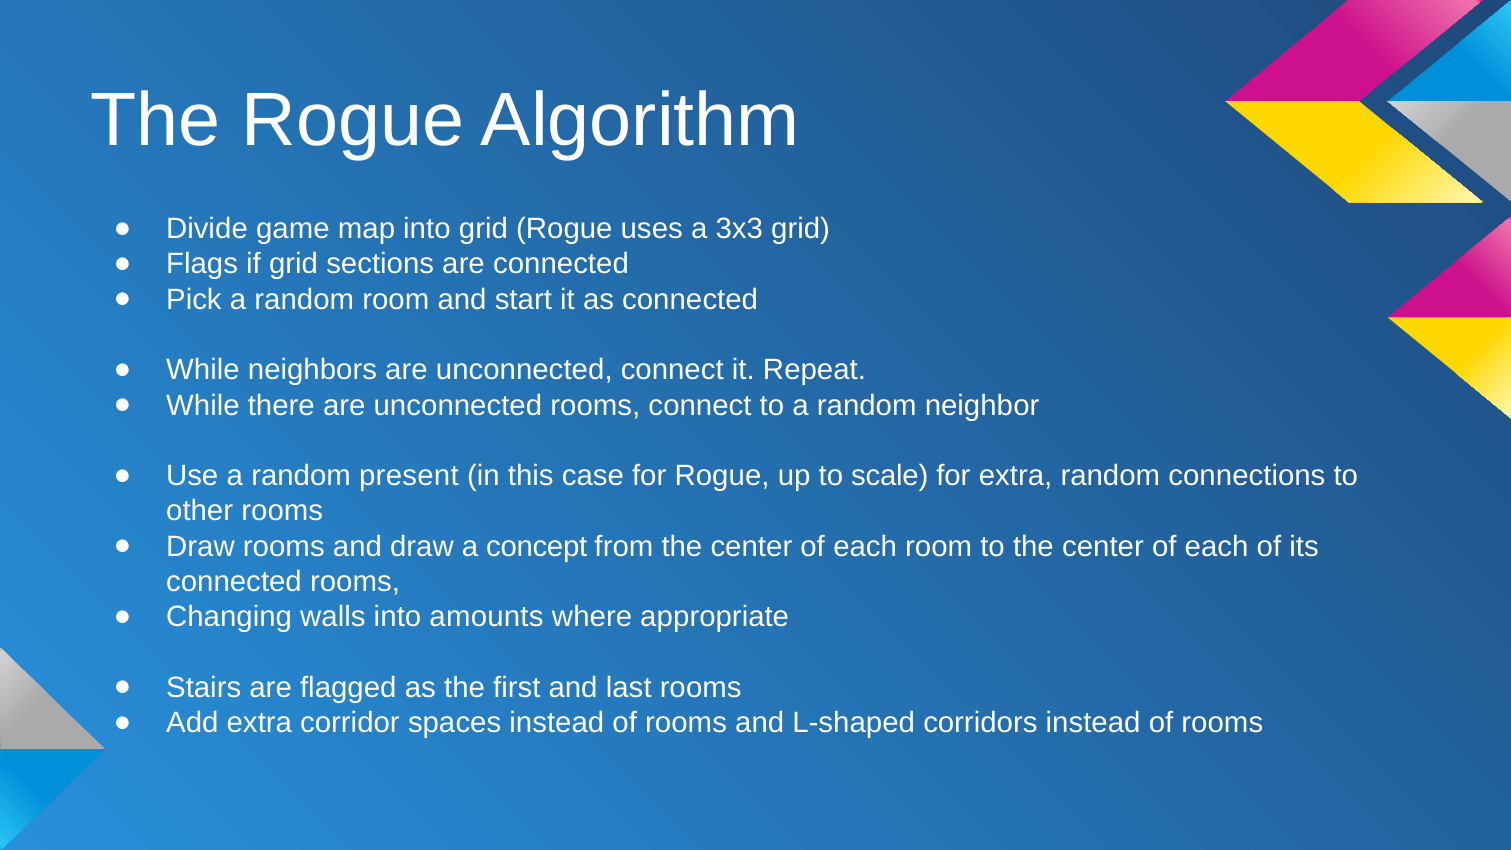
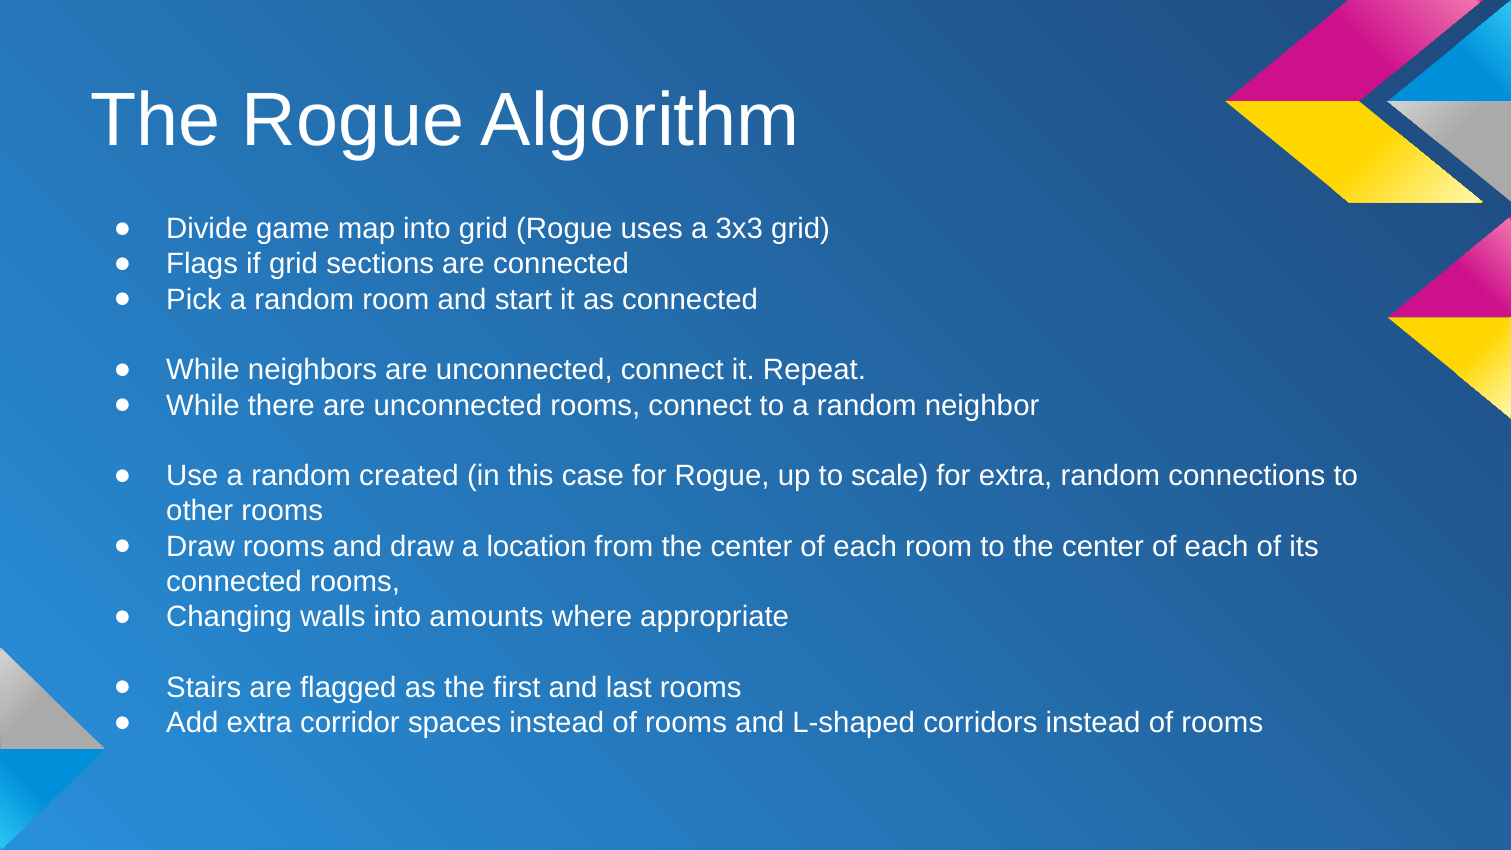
present: present -> created
concept: concept -> location
